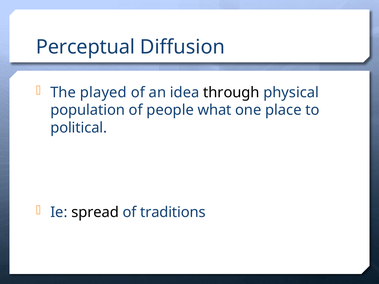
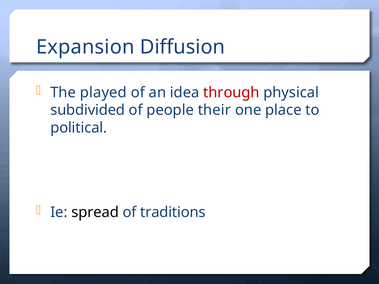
Perceptual: Perceptual -> Expansion
through colour: black -> red
population: population -> subdivided
what: what -> their
